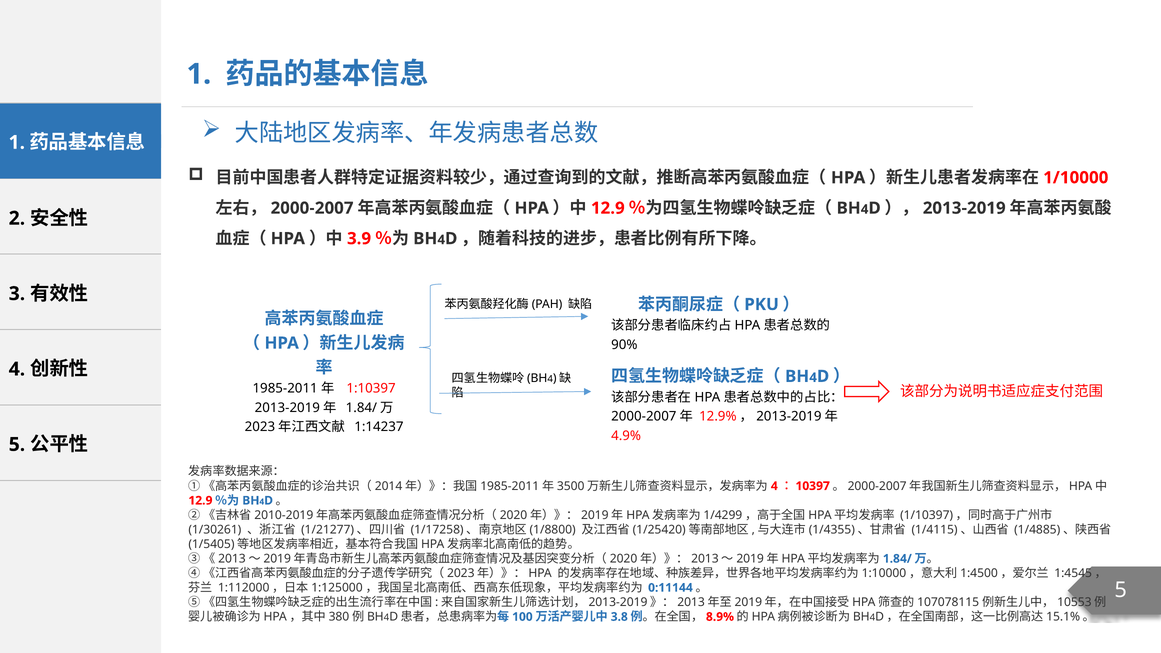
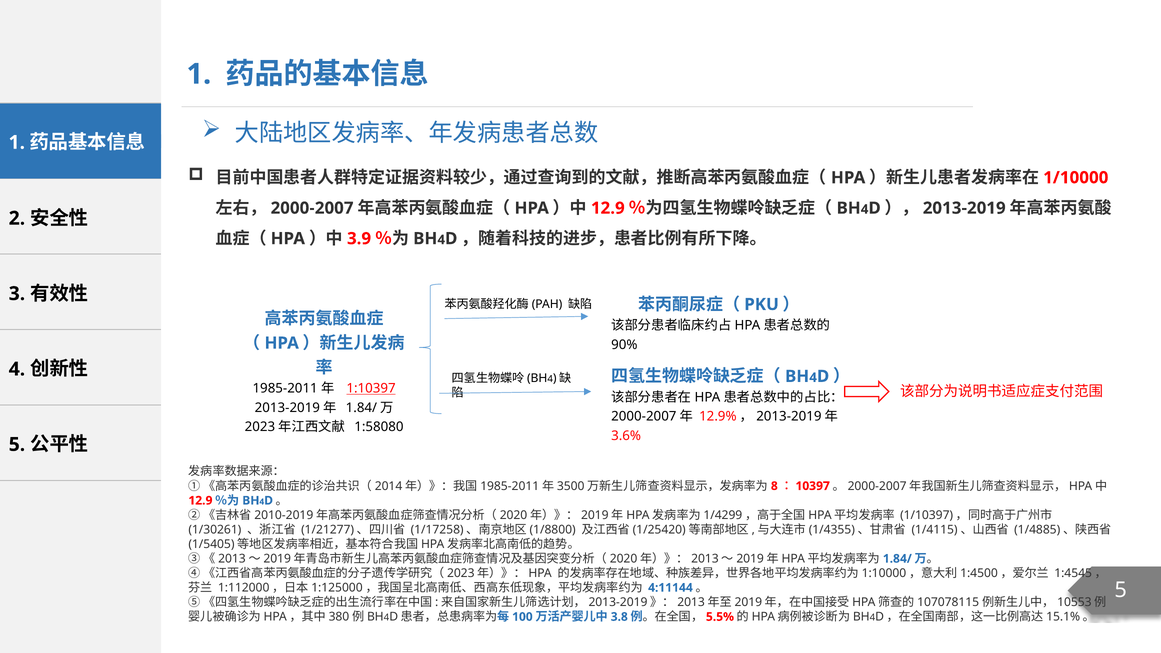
1:10397 underline: none -> present
1:14237: 1:14237 -> 1:58080
4.9%: 4.9% -> 3.6%
4 at (774, 486): 4 -> 8
0:11144: 0:11144 -> 4:11144
8.9%: 8.9% -> 5.5%
